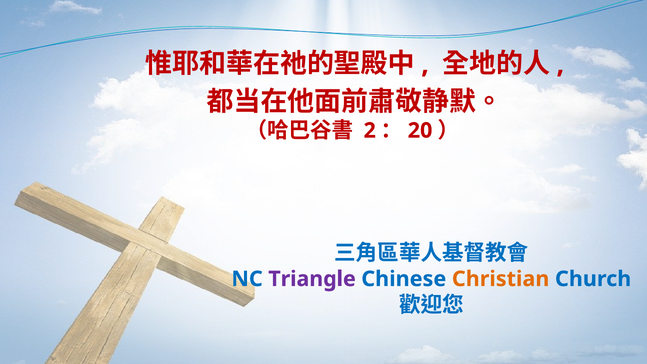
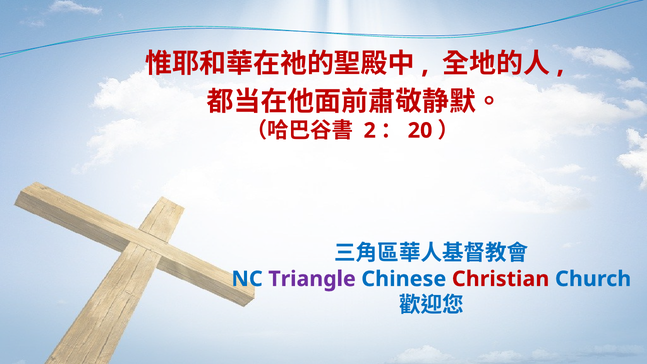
Christian colour: orange -> red
